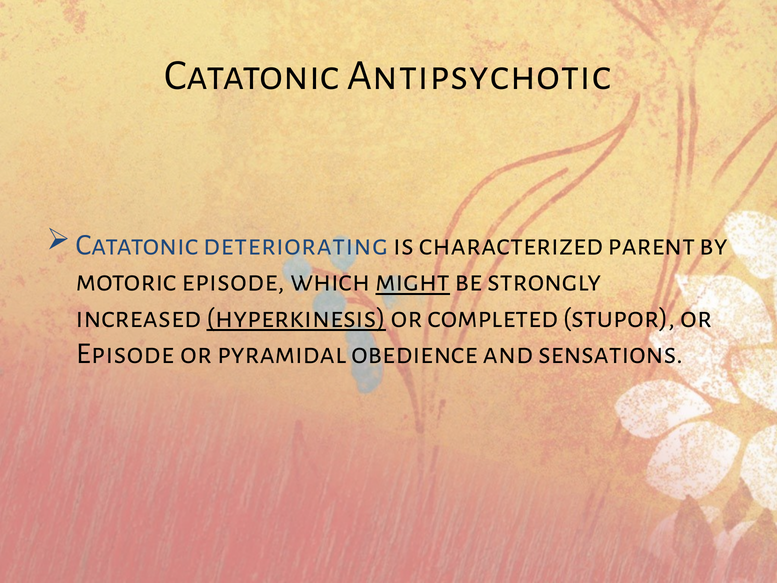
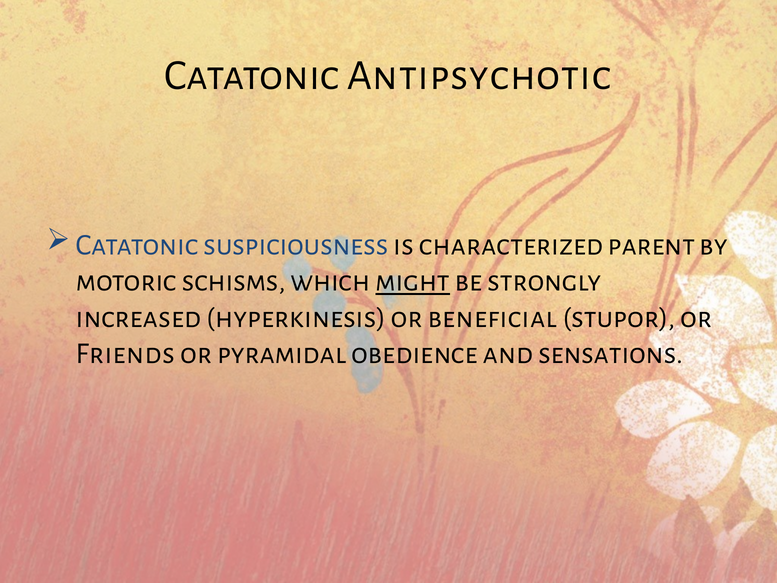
deteriorating: deteriorating -> suspiciousness
motoric episode: episode -> schisms
hyperkinesis underline: present -> none
completed: completed -> beneficial
Episode at (125, 353): Episode -> Friends
